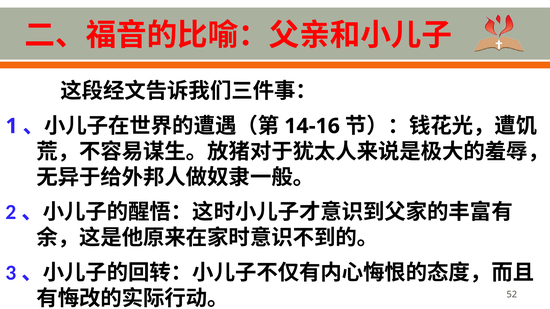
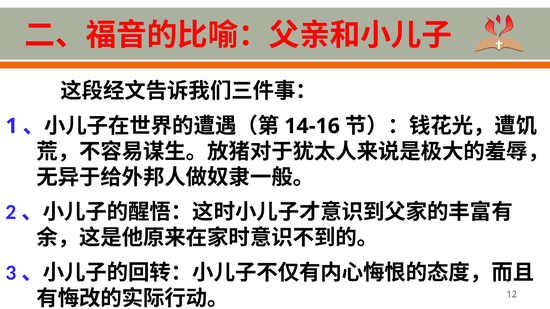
52: 52 -> 12
